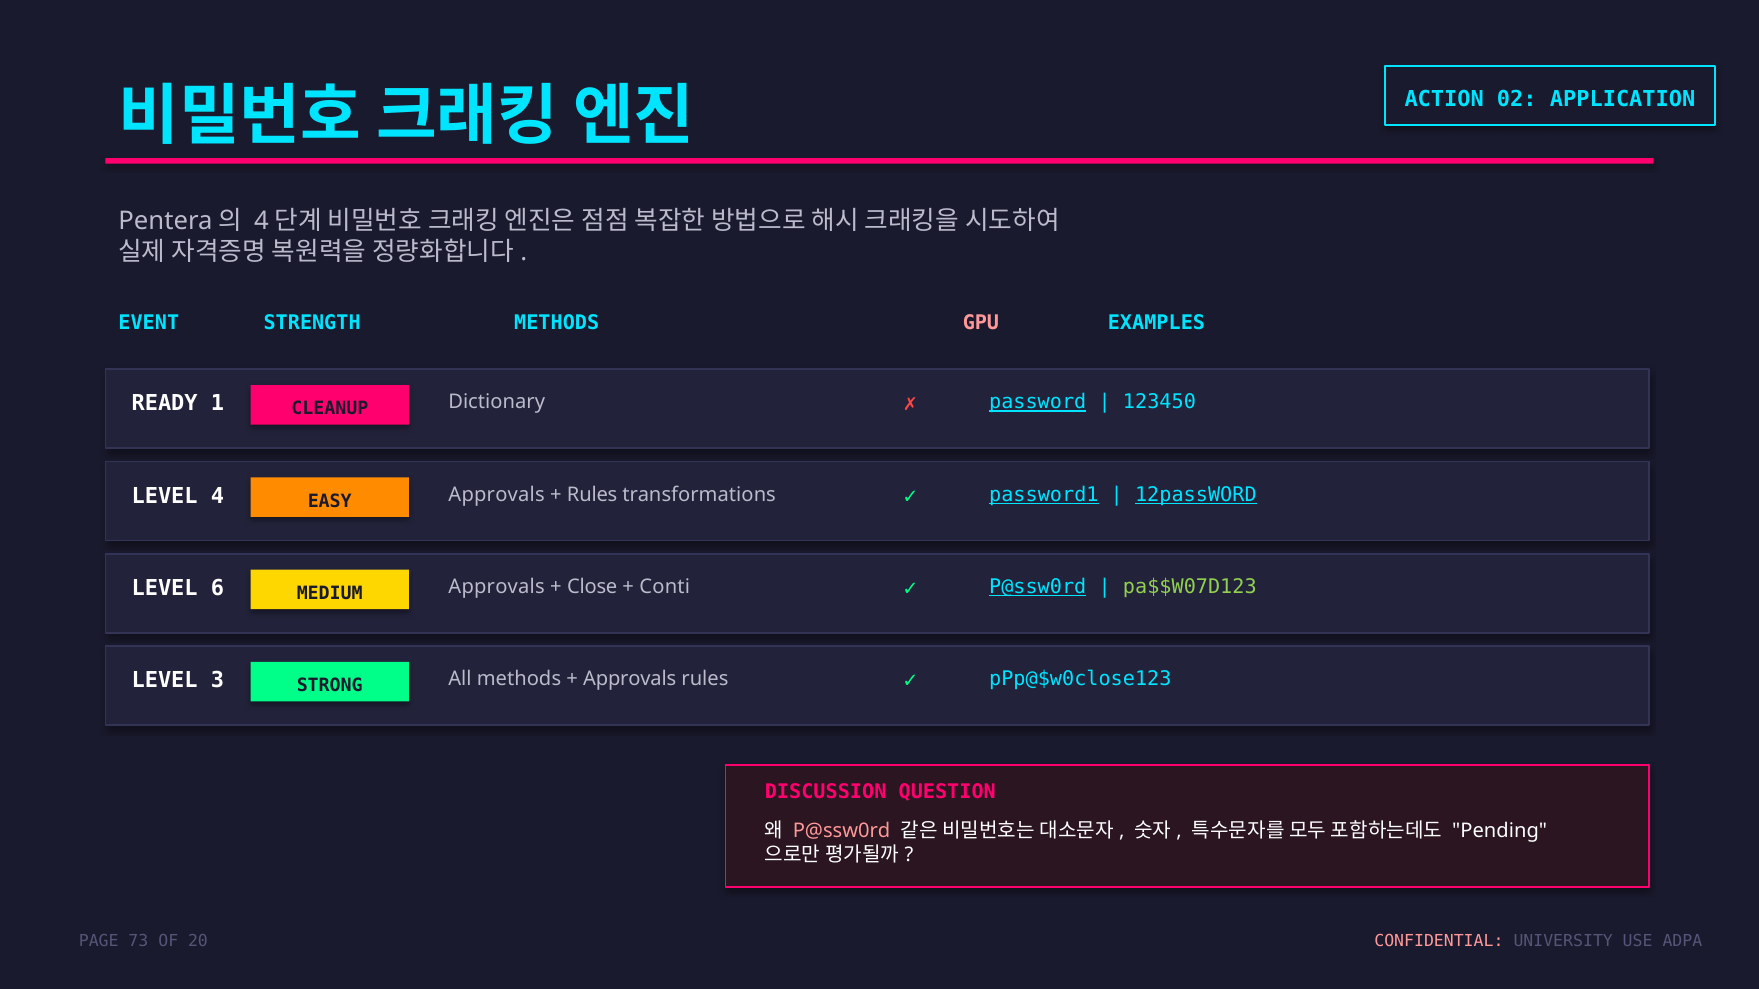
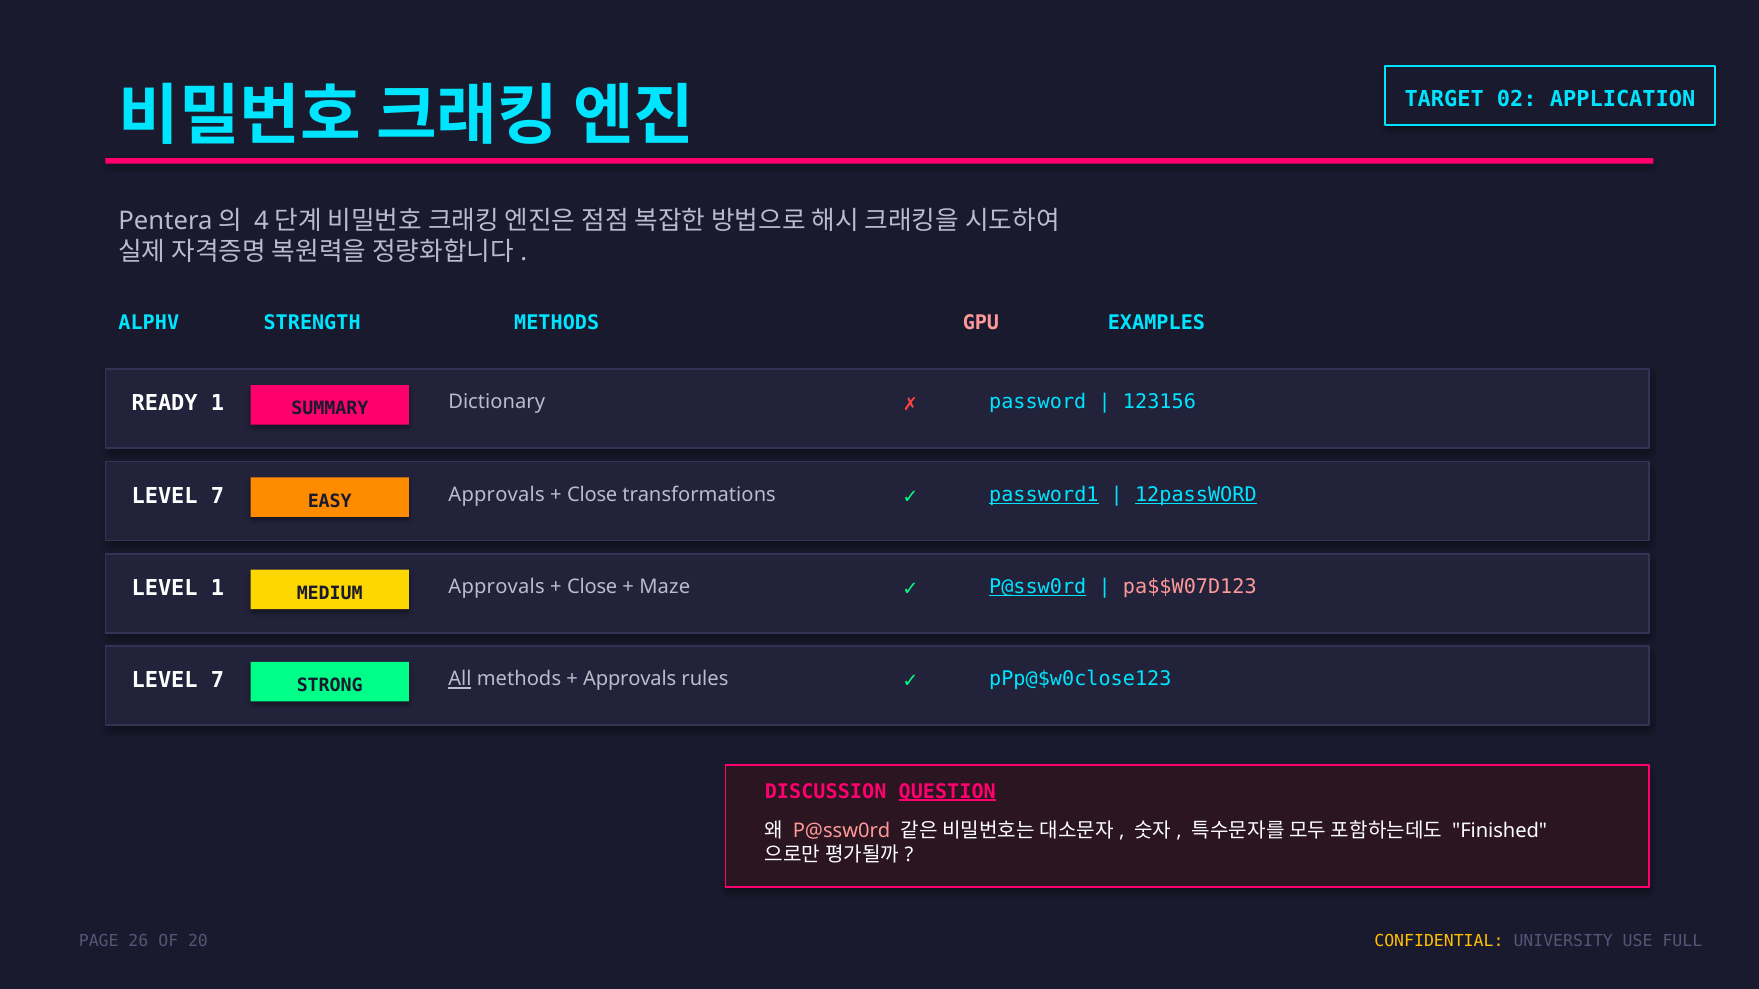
ACTION: ACTION -> TARGET
EVENT: EVENT -> ALPHV
CLEANUP: CLEANUP -> SUMMARY
password underline: present -> none
123450: 123450 -> 123156
4 at (218, 496): 4 -> 7
Rules at (592, 495): Rules -> Close
LEVEL 6: 6 -> 1
Conti: Conti -> Maze
pa$$W07D123 colour: light green -> pink
3 at (218, 681): 3 -> 7
All underline: none -> present
QUESTION underline: none -> present
Pending: Pending -> Finished
73: 73 -> 26
CONFIDENTIAL colour: pink -> yellow
ADPA: ADPA -> FULL
